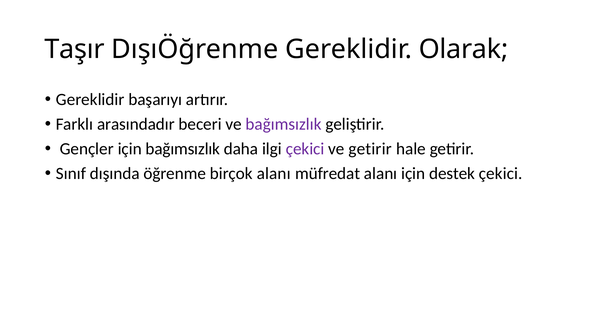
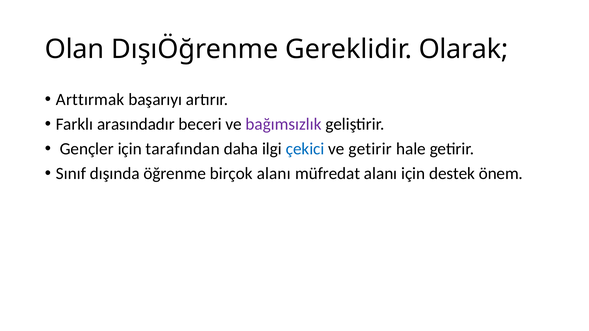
Taşır: Taşır -> Olan
Gereklidir at (90, 100): Gereklidir -> Arttırmak
için bağımsızlık: bağımsızlık -> tarafından
çekici at (305, 149) colour: purple -> blue
destek çekici: çekici -> önem
